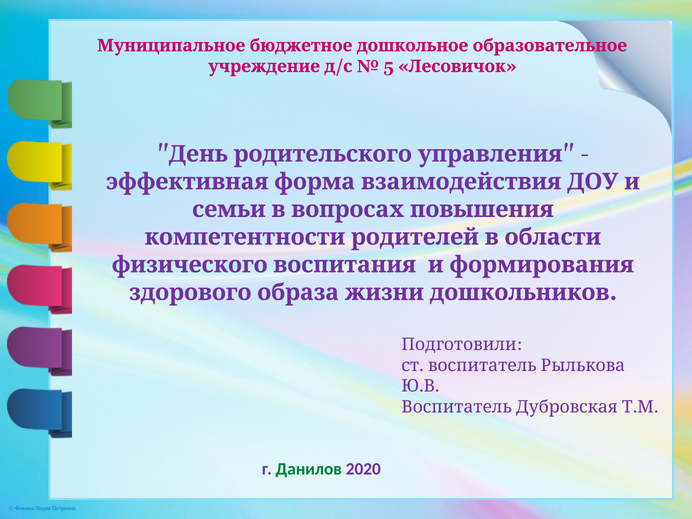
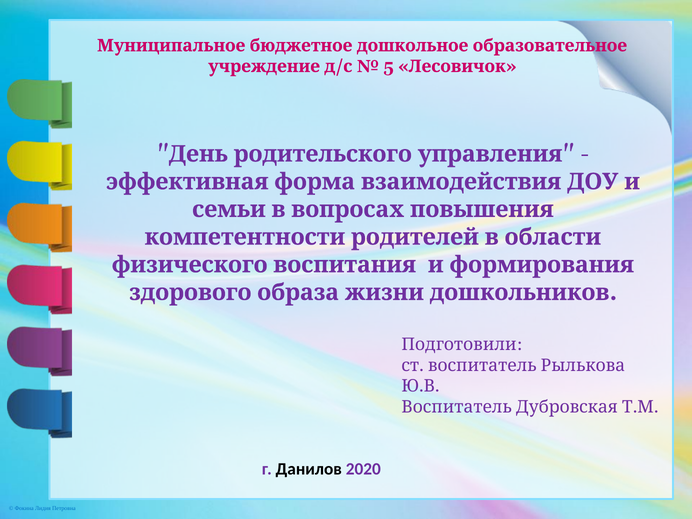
Данилов colour: green -> black
